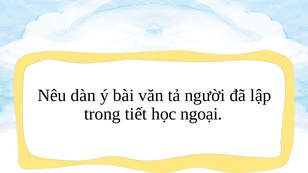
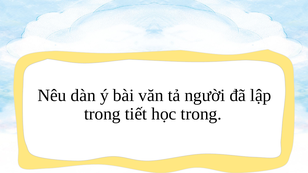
học ngoại: ngoại -> trong
